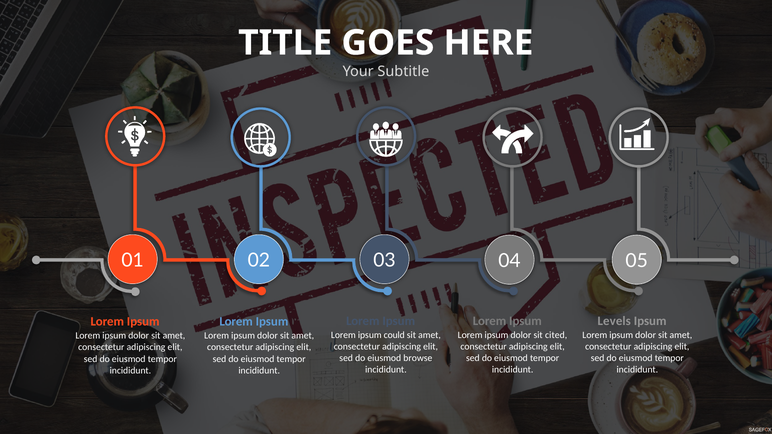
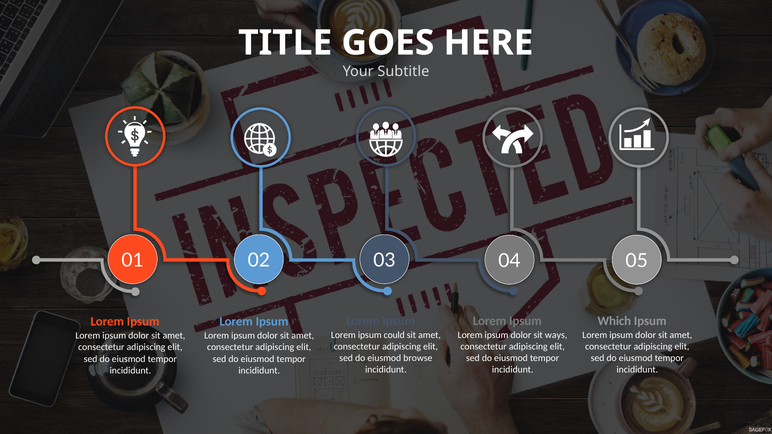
Levels: Levels -> Which
cited: cited -> ways
